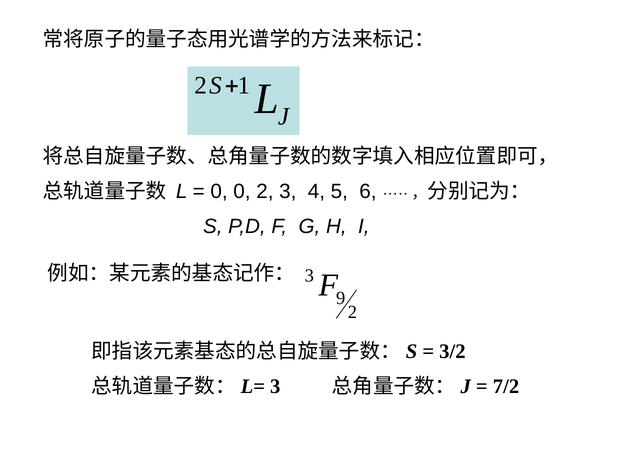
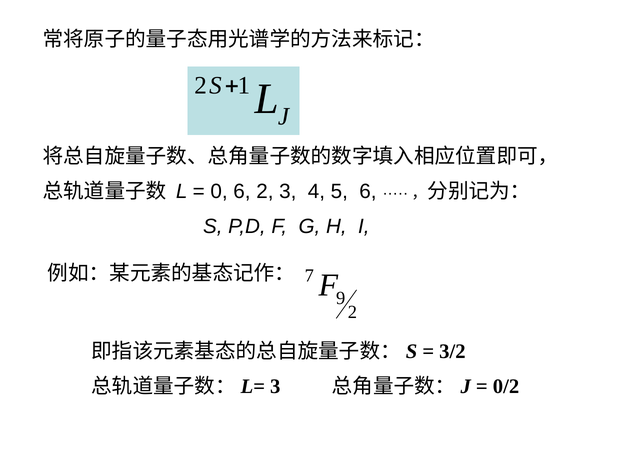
0 0: 0 -> 6
3 at (309, 276): 3 -> 7
7/2: 7/2 -> 0/2
